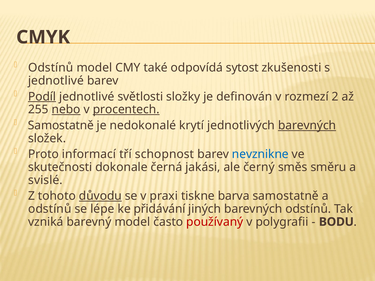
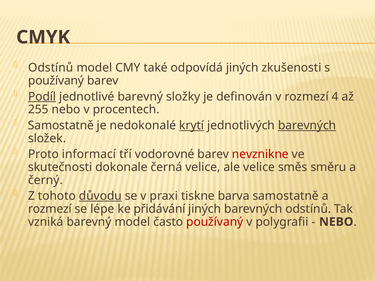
odpovídá sytost: sytost -> jiných
jednotlivé at (56, 81): jednotlivé -> používaný
jednotlivé světlosti: světlosti -> barevný
2: 2 -> 4
nebo at (66, 110) underline: present -> none
procentech underline: present -> none
krytí underline: none -> present
schopnost: schopnost -> vodorovné
nevznikne colour: blue -> red
černá jakási: jakási -> velice
ale černý: černý -> velice
svislé: svislé -> černý
odstínů at (50, 209): odstínů -> rozmezí
BODU at (336, 222): BODU -> NEBO
